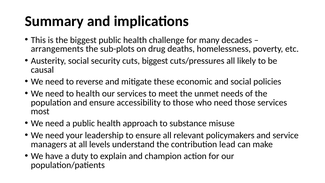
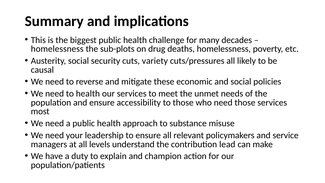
arrangements at (57, 49): arrangements -> homelessness
cuts biggest: biggest -> variety
